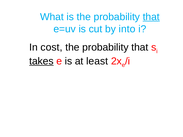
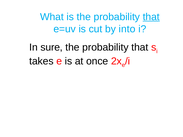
cost: cost -> sure
takes underline: present -> none
least: least -> once
